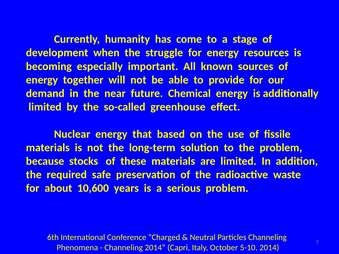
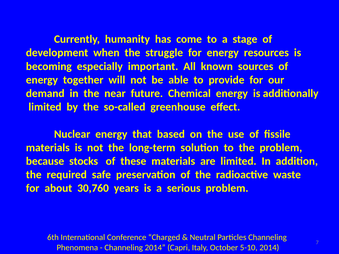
10,600: 10,600 -> 30,760
